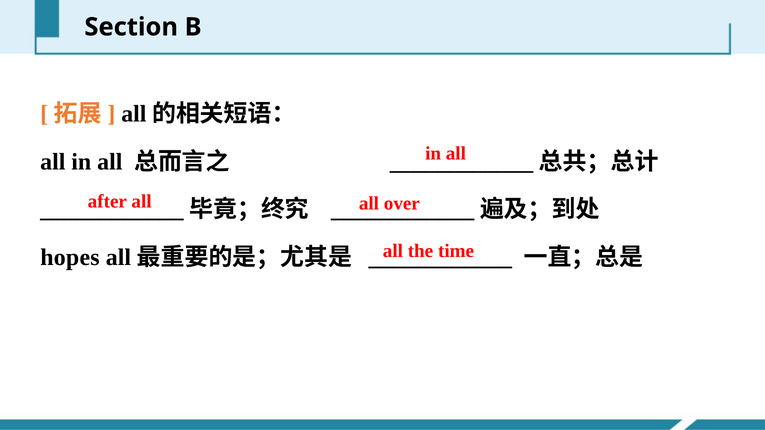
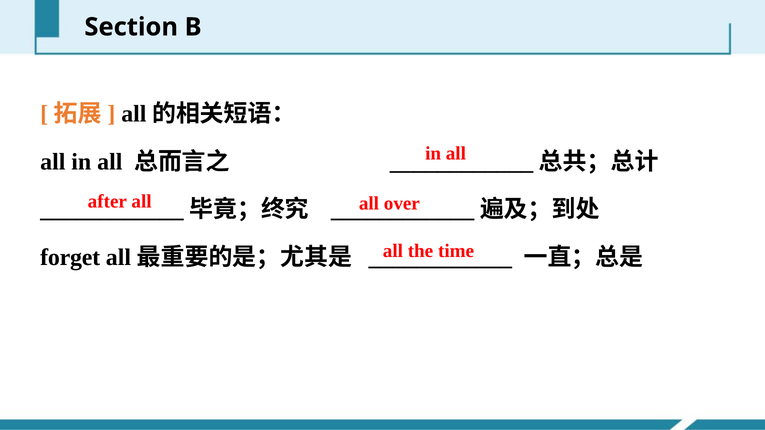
hopes: hopes -> forget
